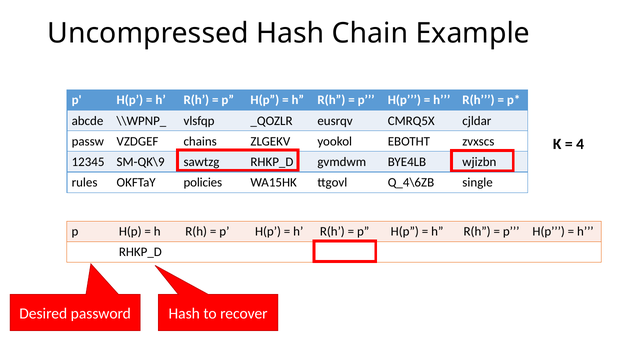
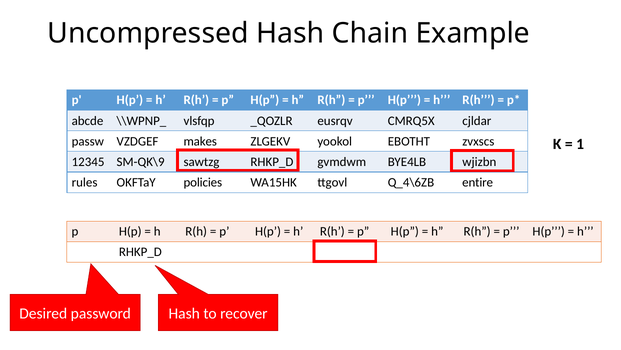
chains: chains -> makes
4: 4 -> 1
single: single -> entire
